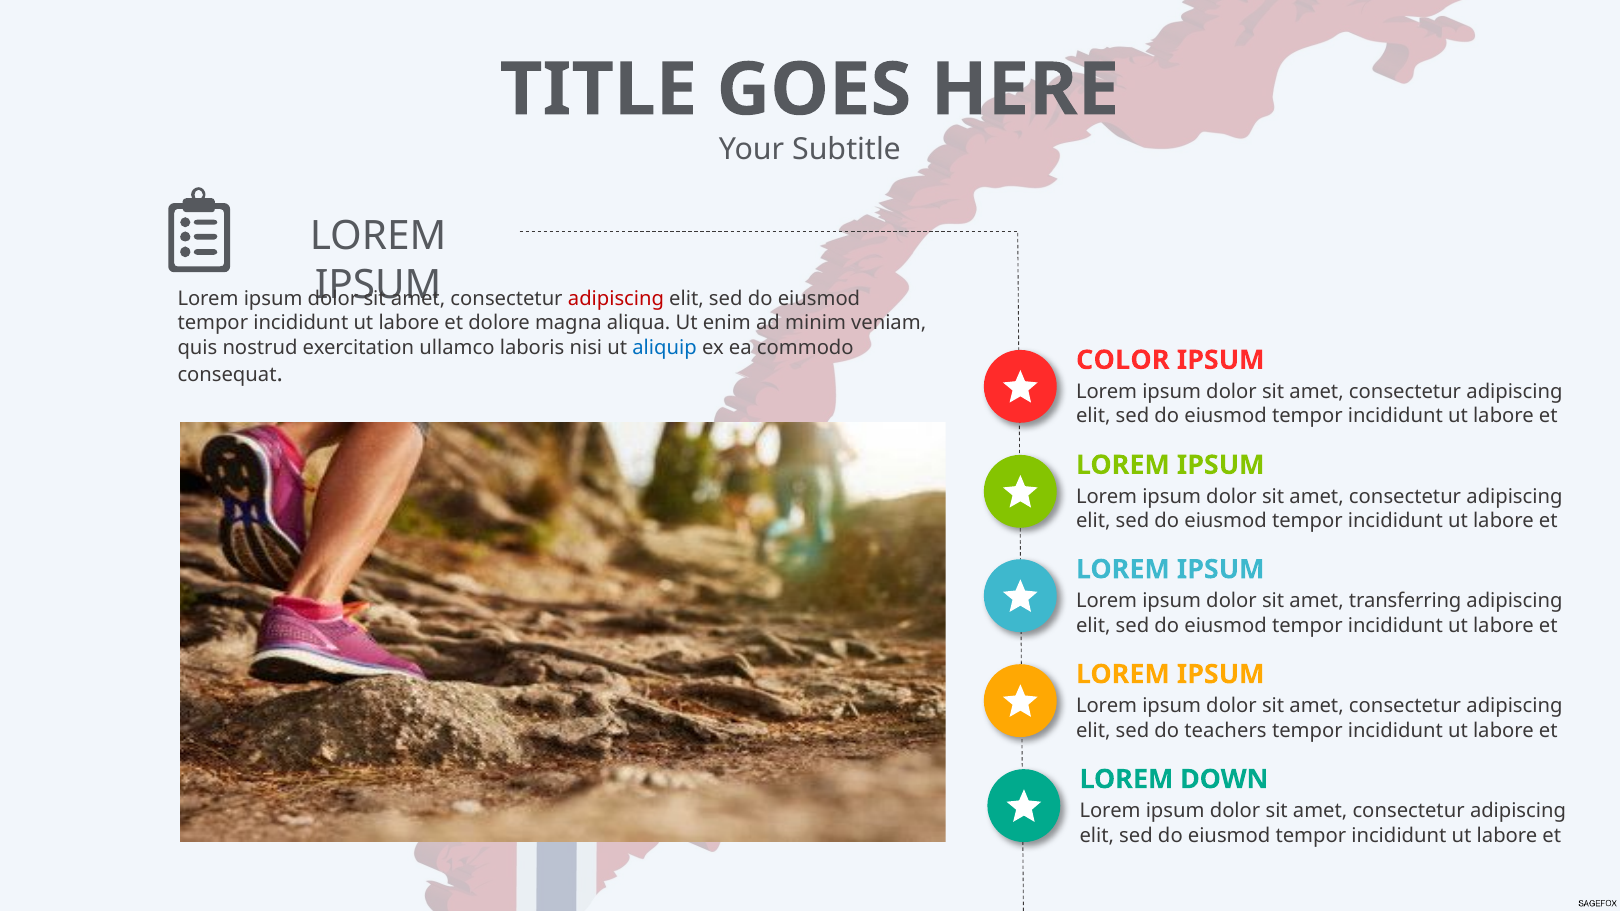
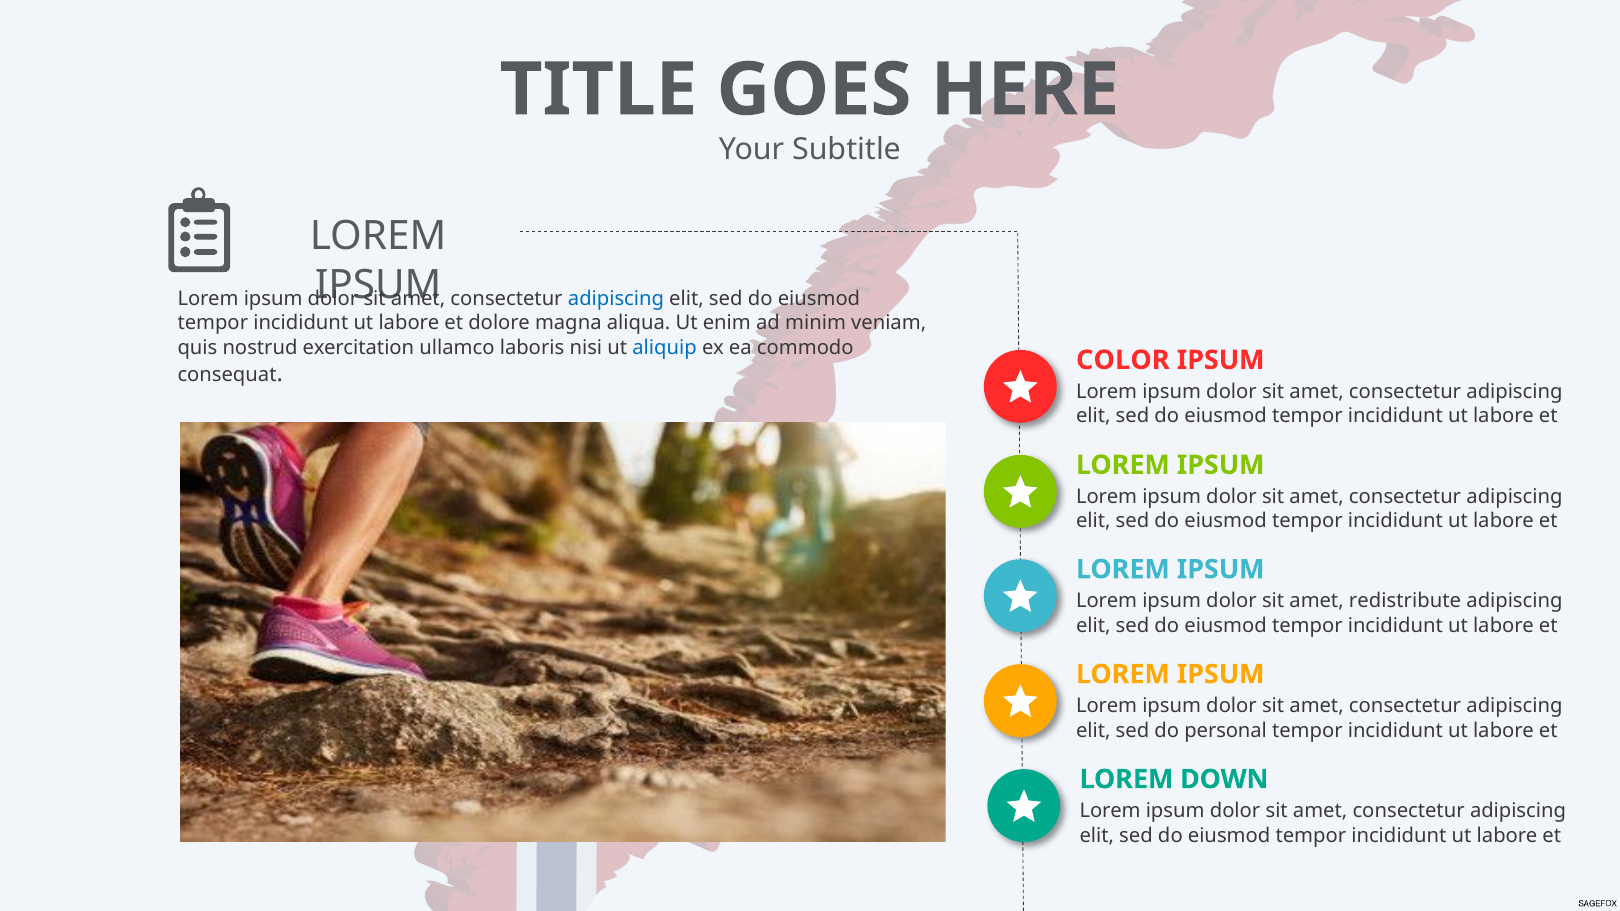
adipiscing at (616, 299) colour: red -> blue
transferring: transferring -> redistribute
teachers: teachers -> personal
